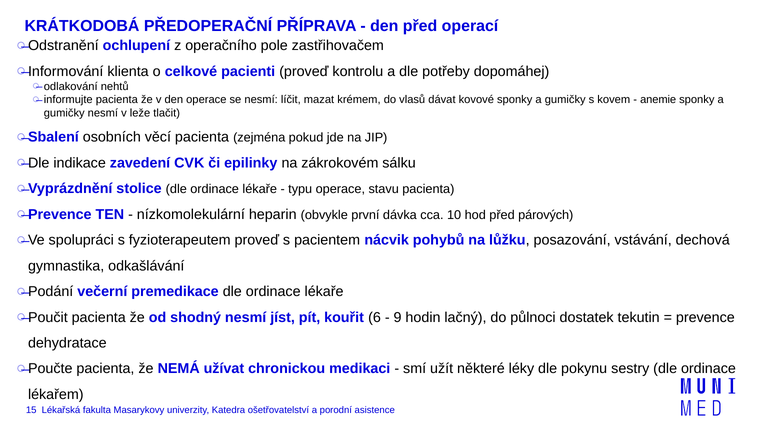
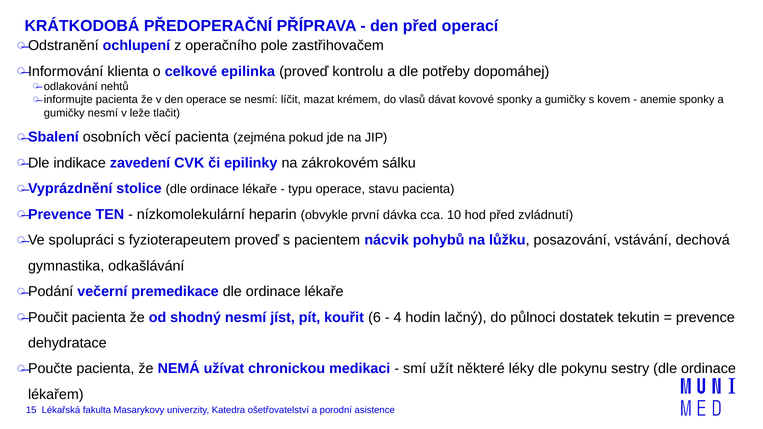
pacienti: pacienti -> epilinka
párových: párových -> zvládnutí
9: 9 -> 4
